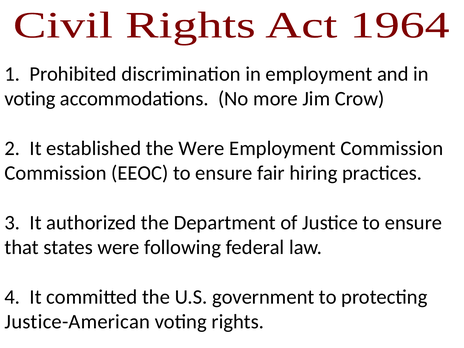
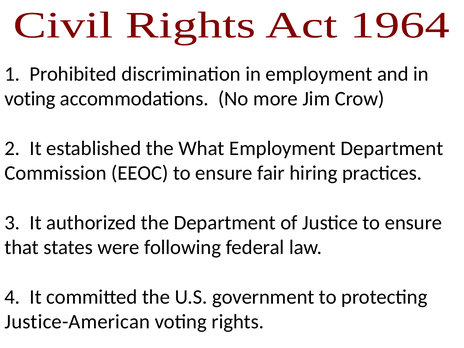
the Were: Were -> What
Employment Commission: Commission -> Department
